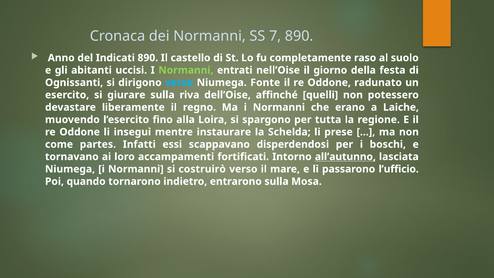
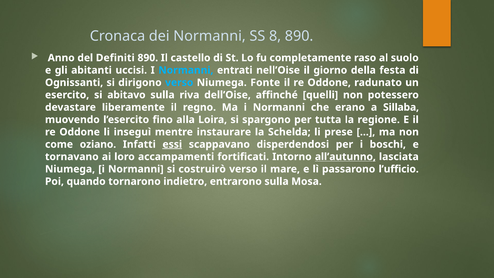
7: 7 -> 8
Indicati: Indicati -> Definiti
Normanni at (186, 70) colour: light green -> light blue
giurare: giurare -> abitavo
Laiche: Laiche -> Sillaba
partes: partes -> oziano
essi underline: none -> present
